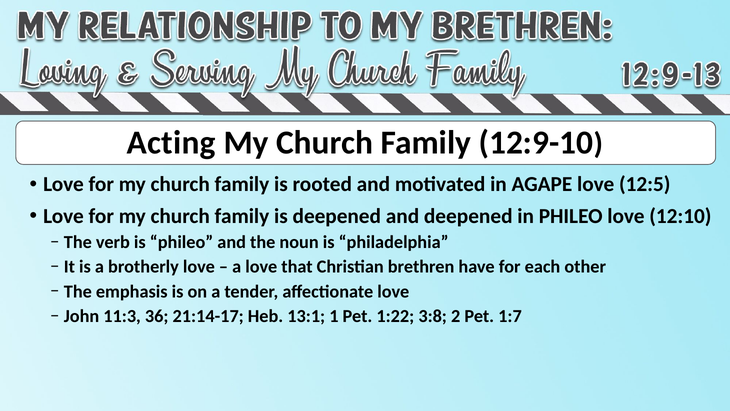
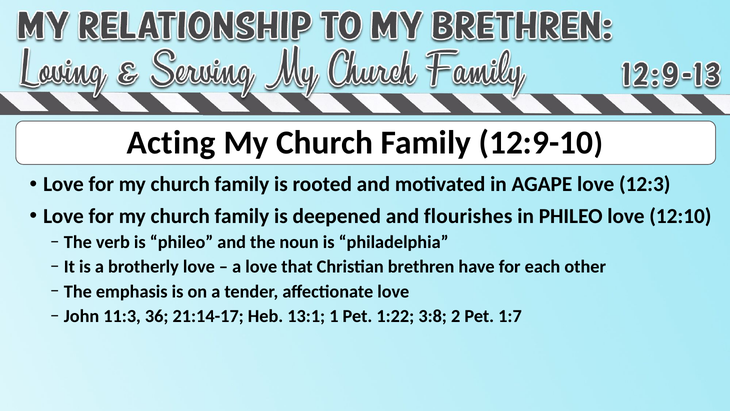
12:5: 12:5 -> 12:3
and deepened: deepened -> flourishes
